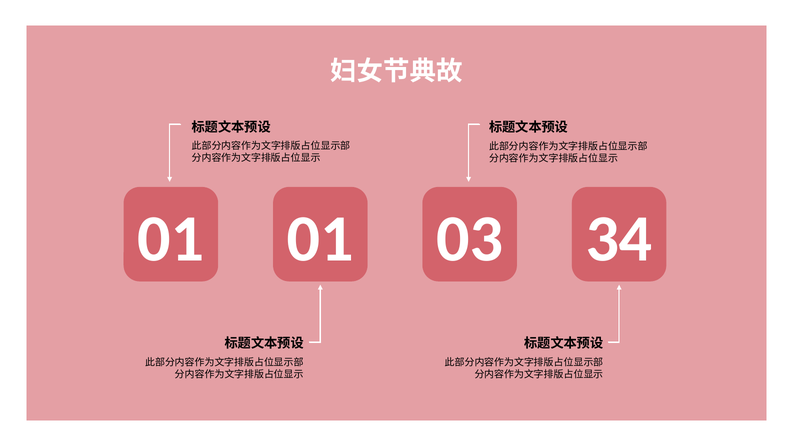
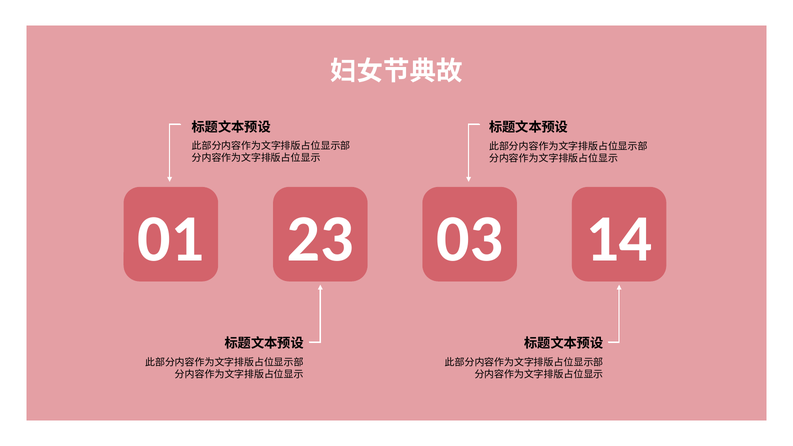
01 01: 01 -> 23
34: 34 -> 14
